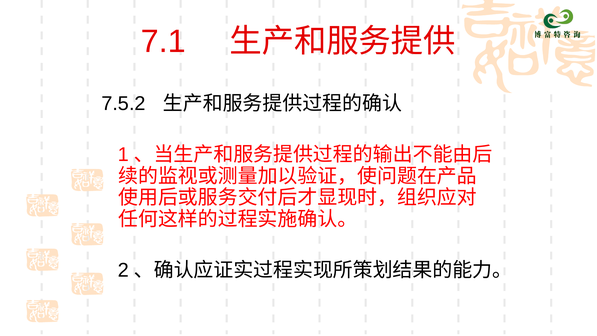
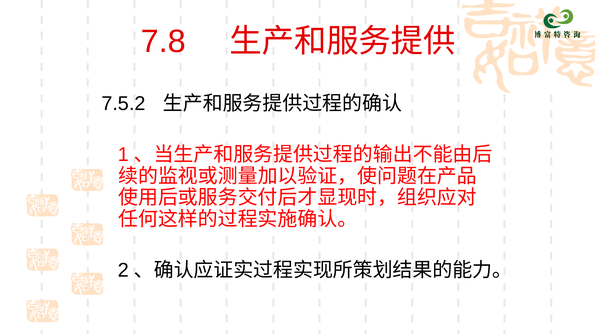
7.1: 7.1 -> 7.8
